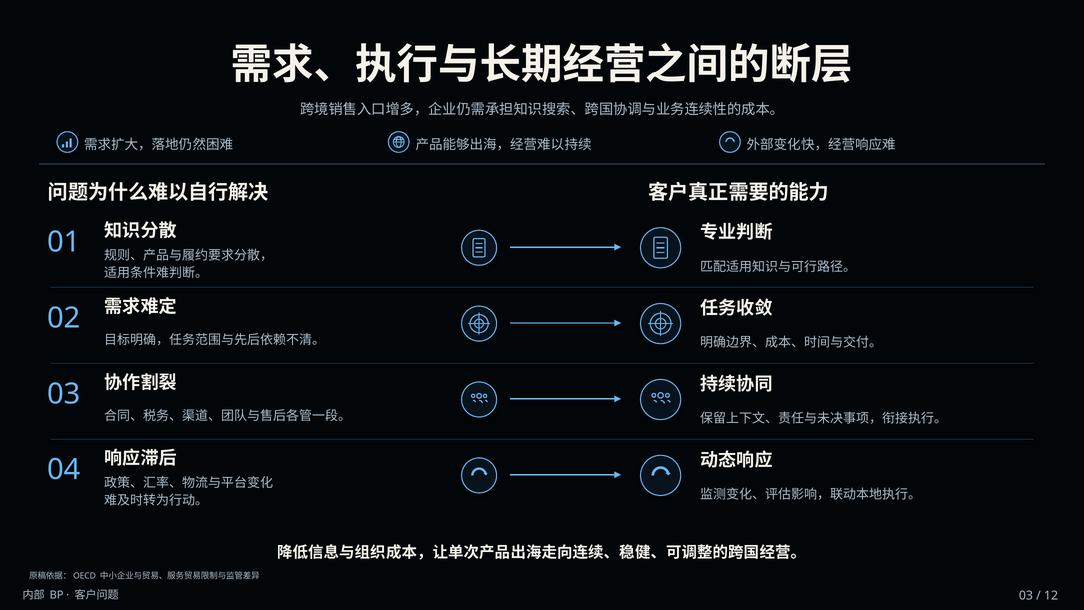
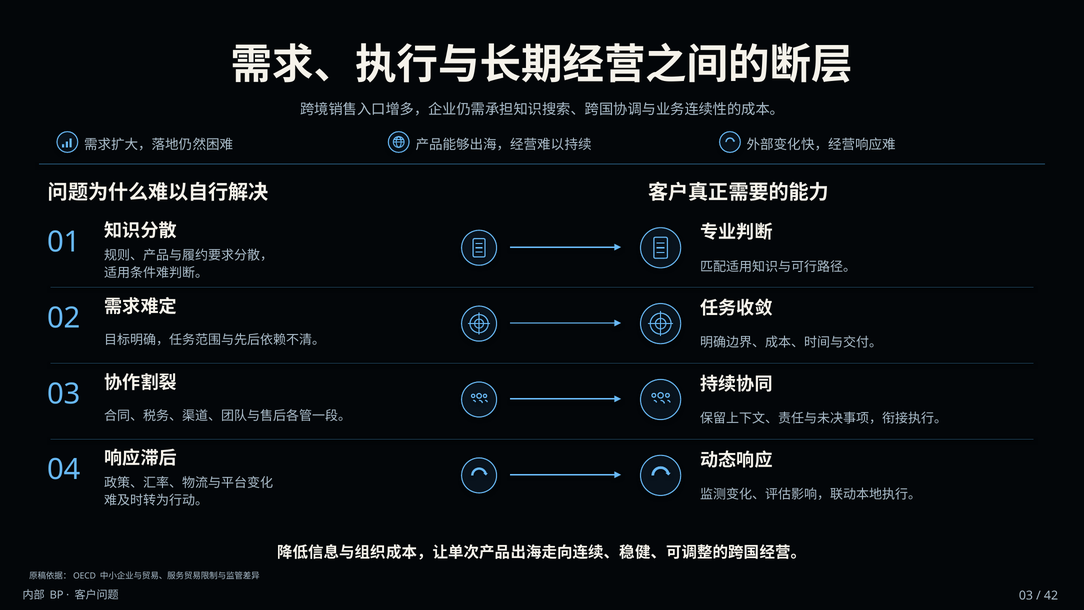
12: 12 -> 42
